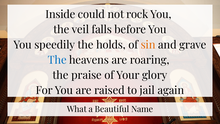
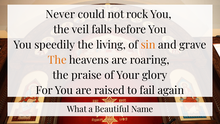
Inside: Inside -> Never
holds: holds -> living
The at (57, 60) colour: blue -> orange
jail: jail -> fail
